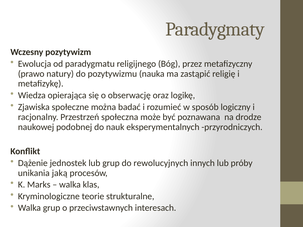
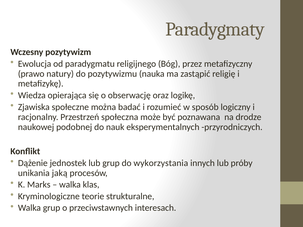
rewolucyjnych: rewolucyjnych -> wykorzystania
